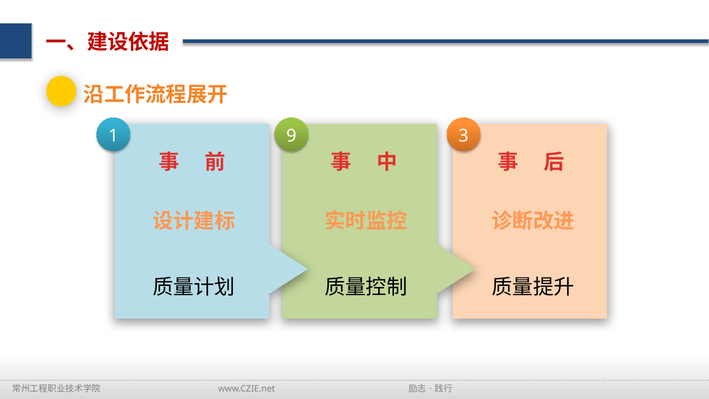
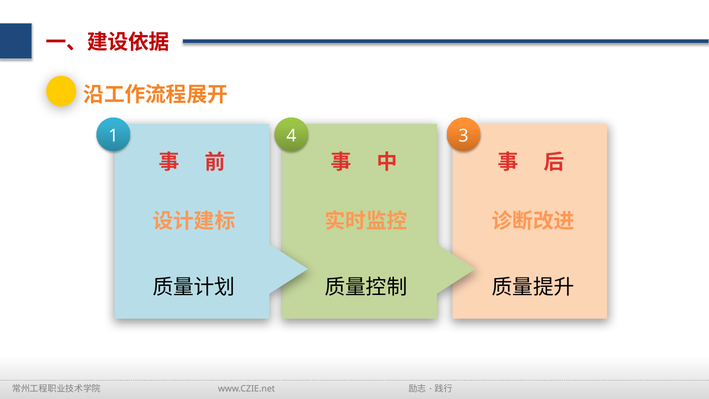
9: 9 -> 4
